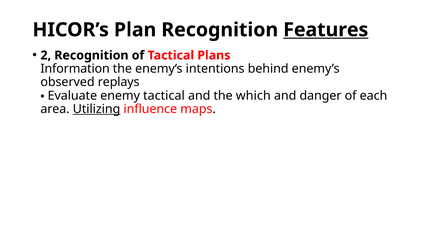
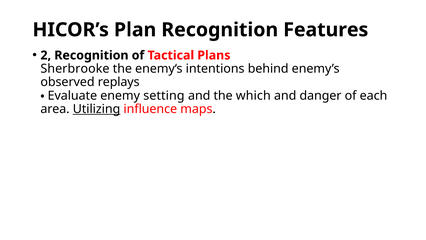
Features underline: present -> none
Information: Information -> Sherbrooke
enemy tactical: tactical -> setting
